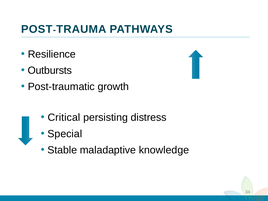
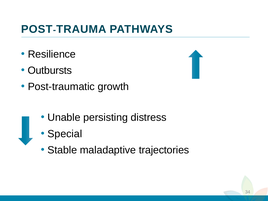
Critical: Critical -> Unable
knowledge: knowledge -> trajectories
